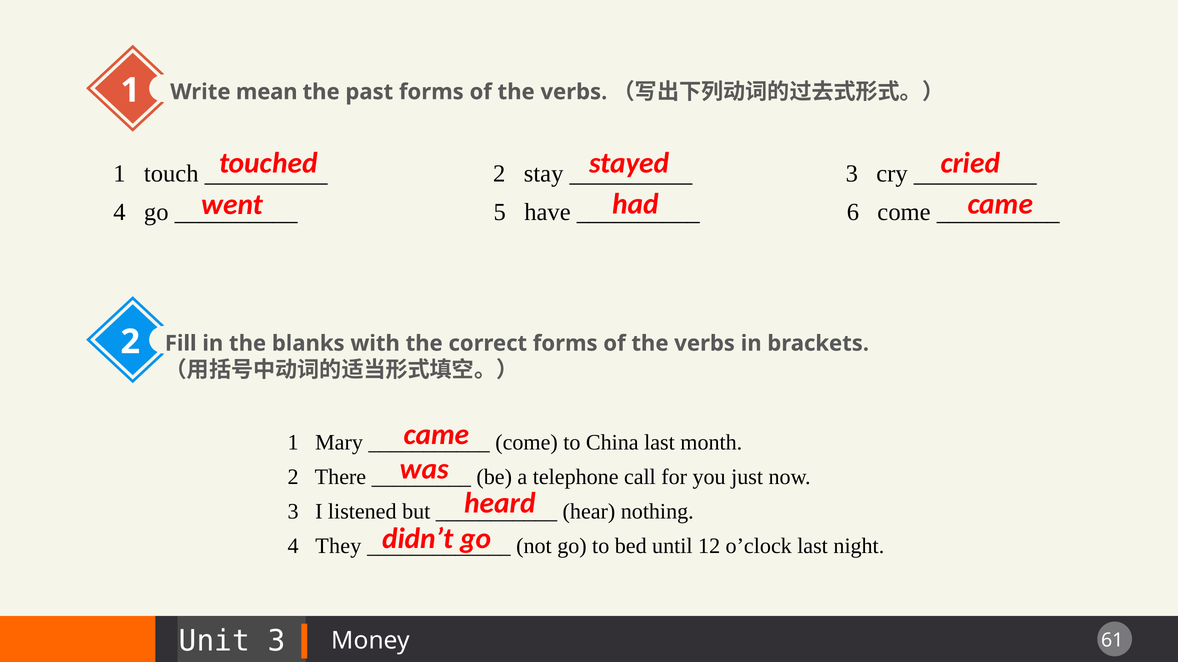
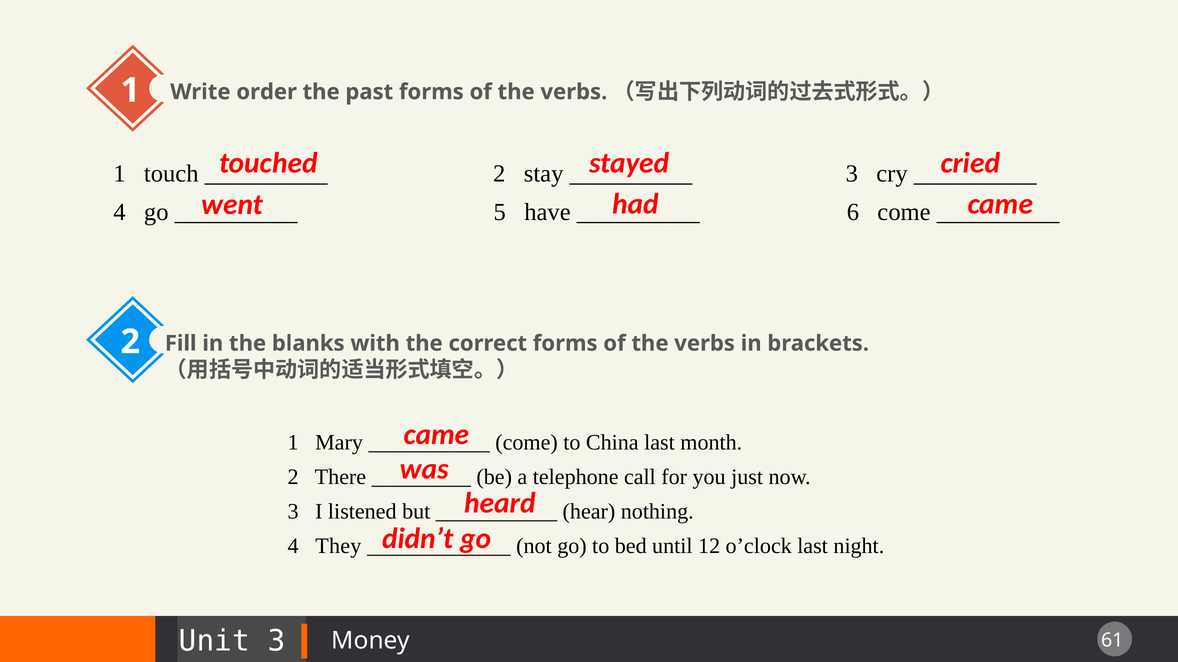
mean: mean -> order
